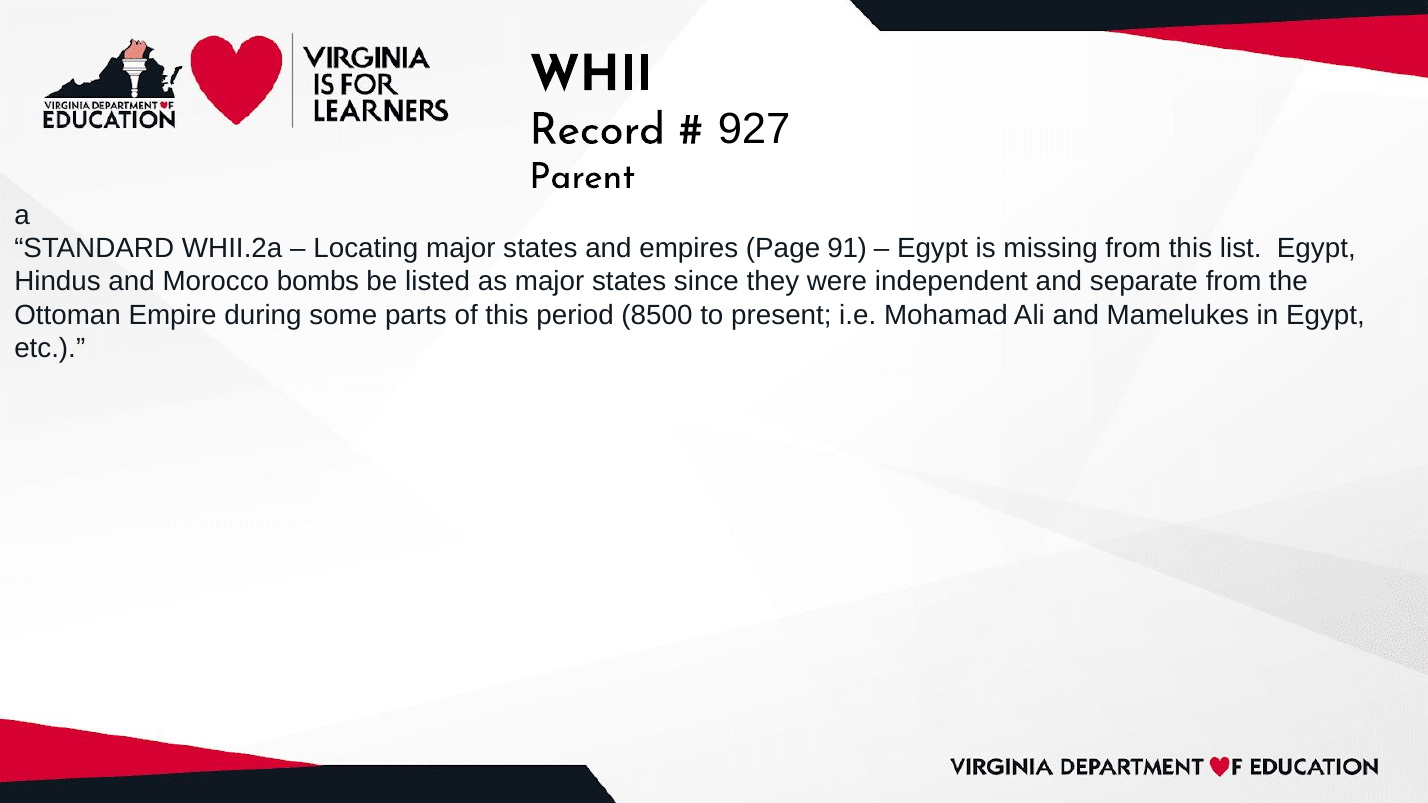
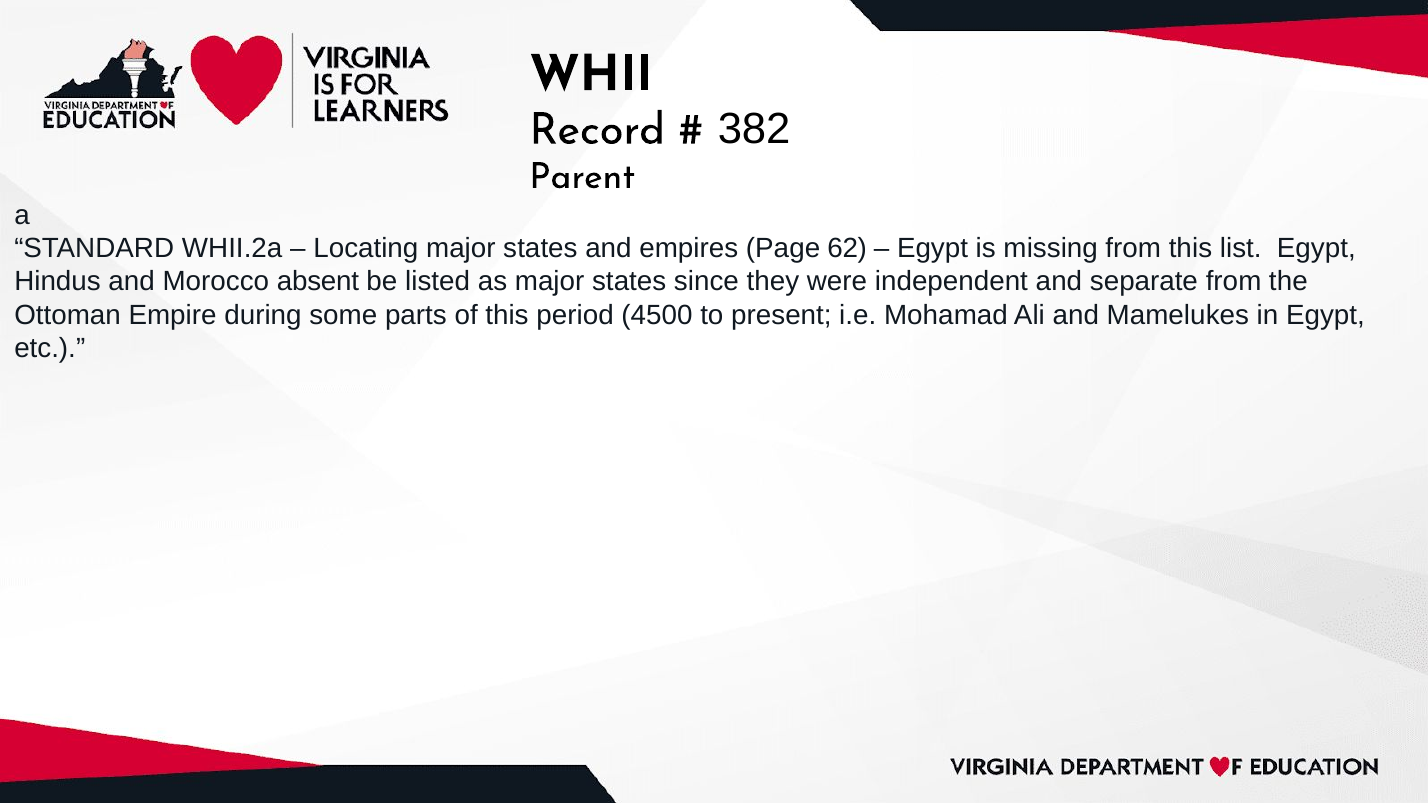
927: 927 -> 382
91: 91 -> 62
bombs: bombs -> absent
8500: 8500 -> 4500
